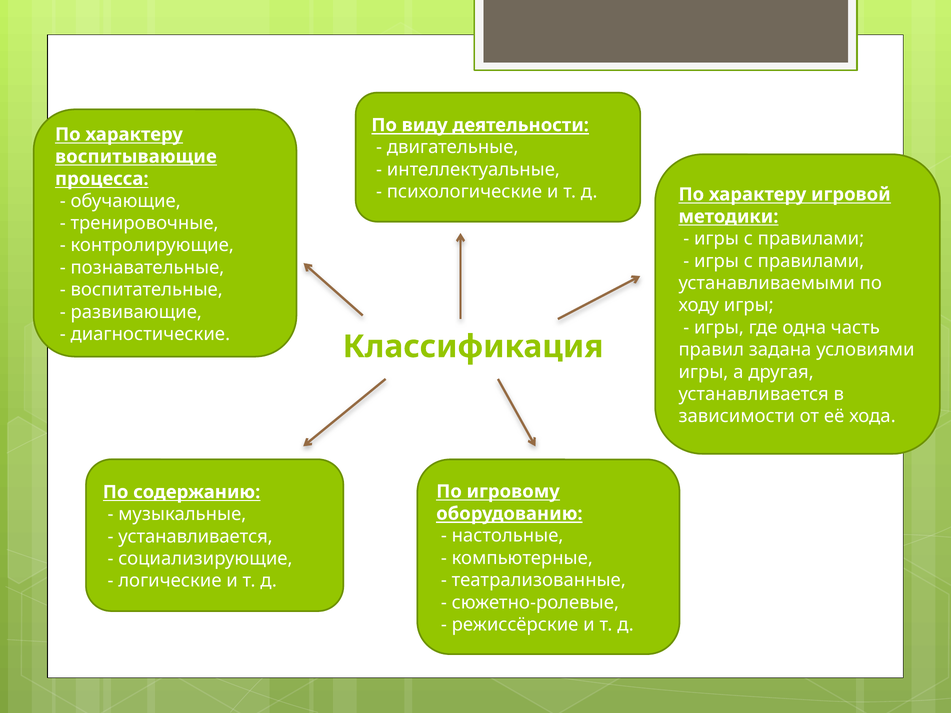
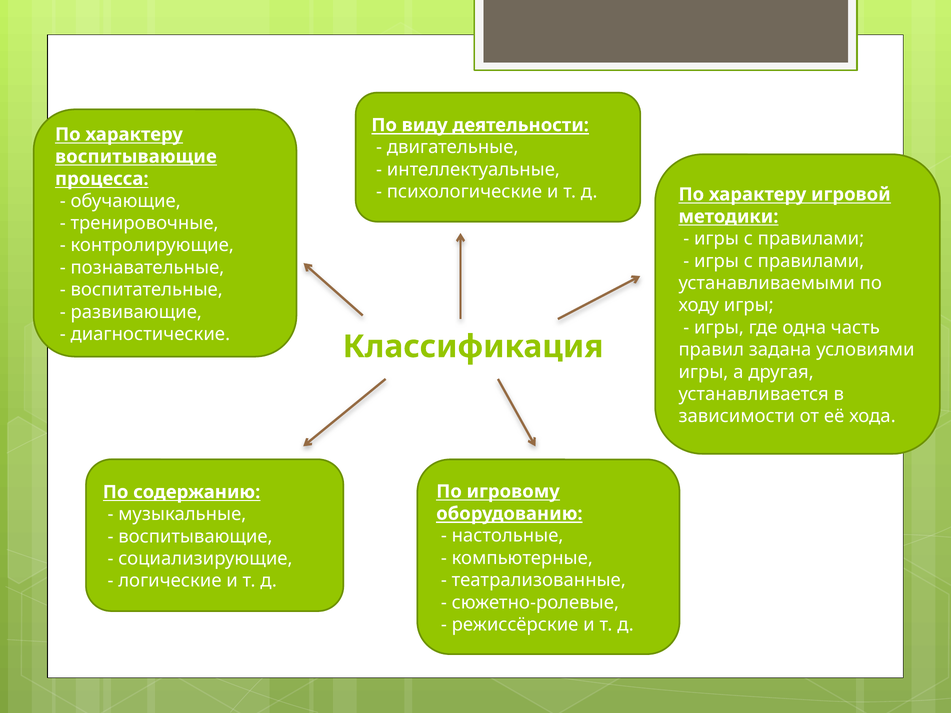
устанавливается at (195, 537): устанавливается -> воспитывающие
